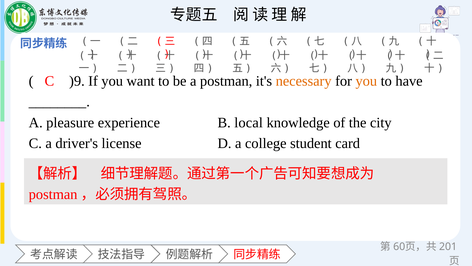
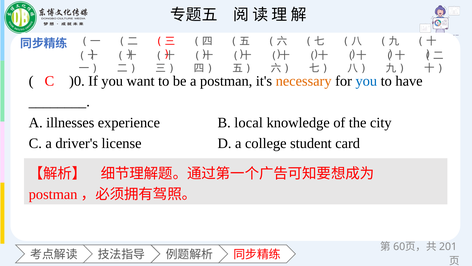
)9: )9 -> )0
you at (366, 81) colour: orange -> blue
pleasure: pleasure -> illnesses
